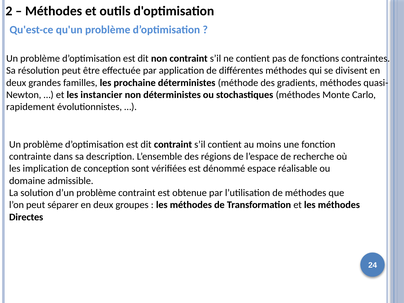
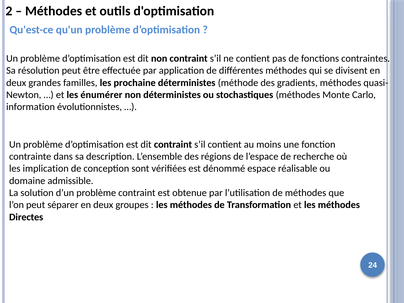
instancier: instancier -> énumérer
rapidement: rapidement -> information
